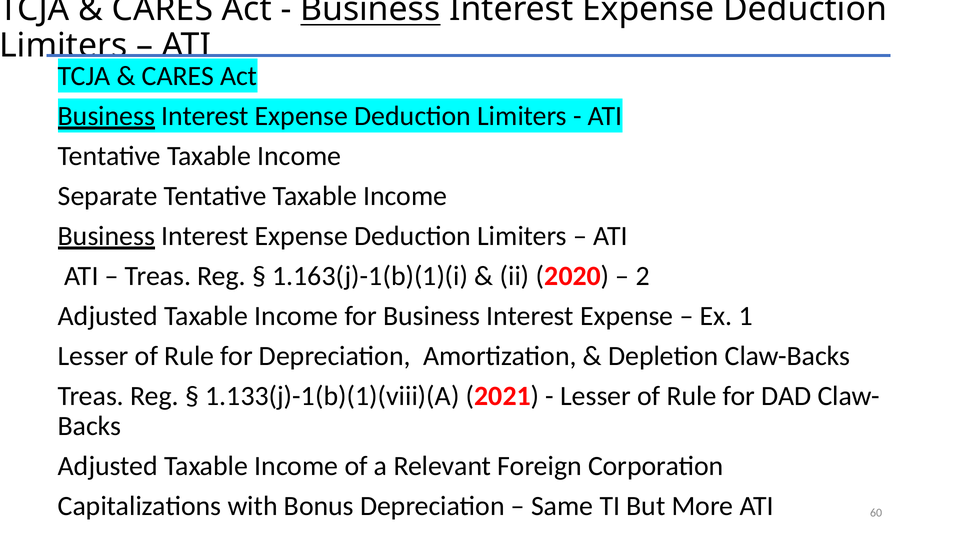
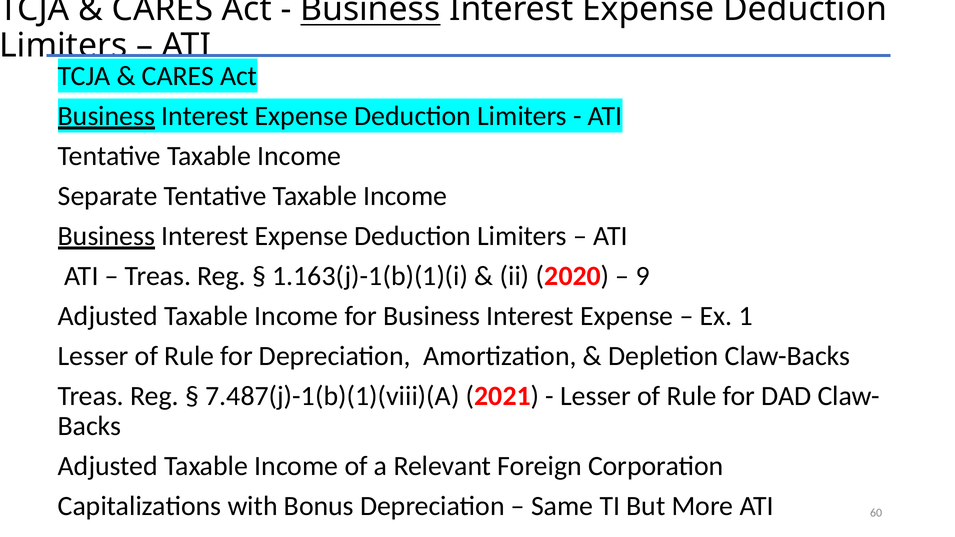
2: 2 -> 9
1.133(j)-1(b)(1)(viii)(A: 1.133(j)-1(b)(1)(viii)(A -> 7.487(j)-1(b)(1)(viii)(A
